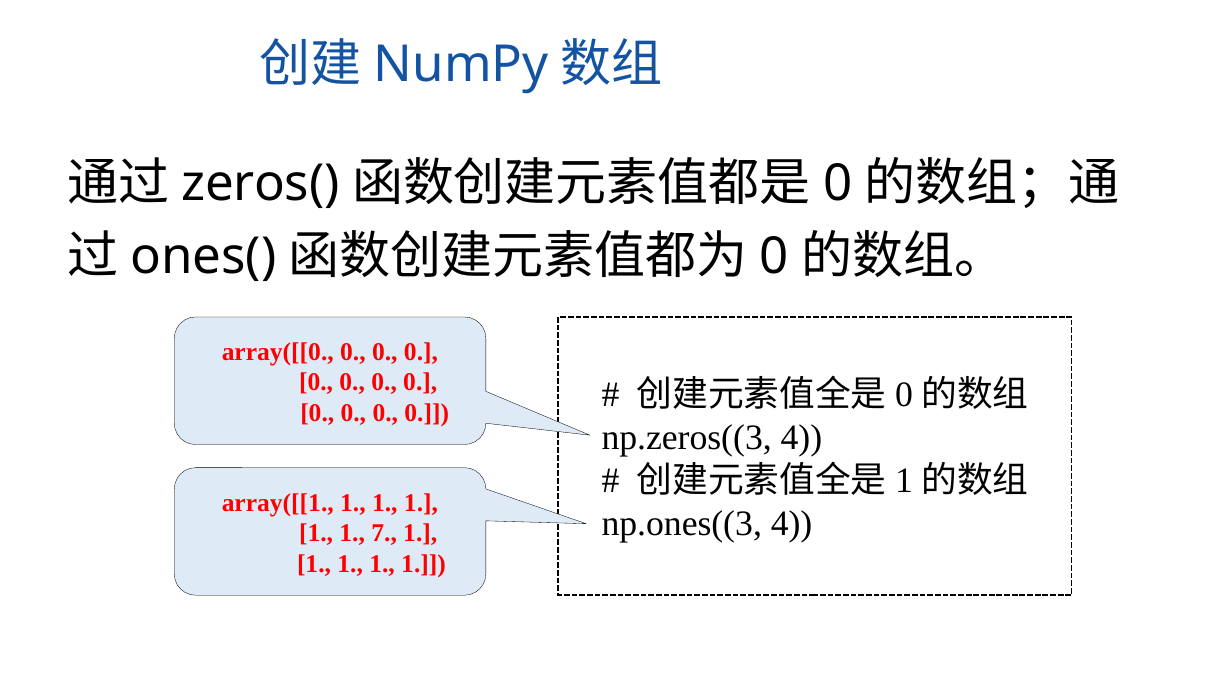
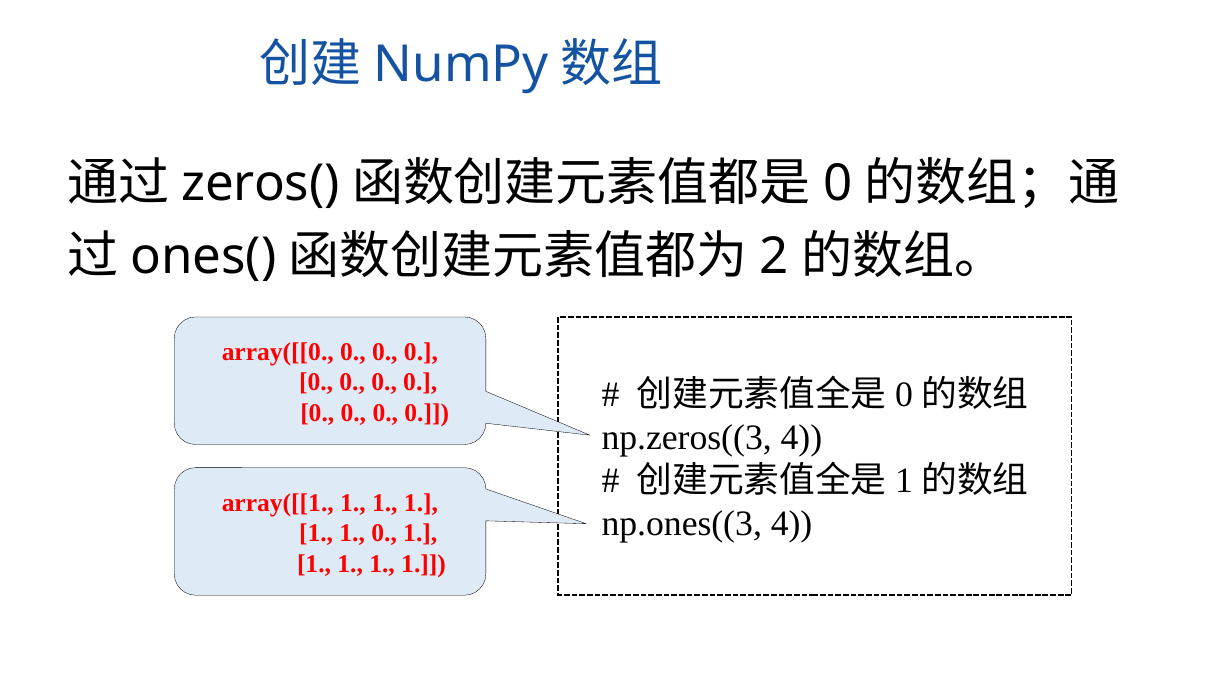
0 at (774, 257): 0 -> 2
1 7: 7 -> 0
